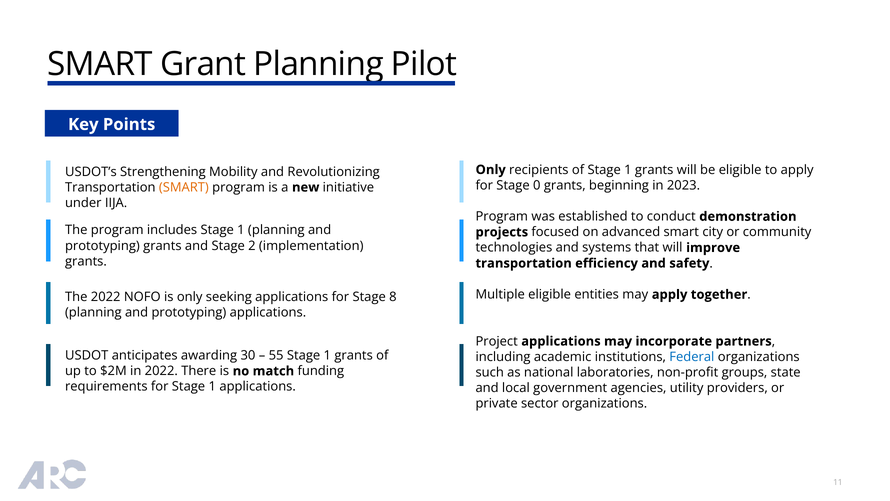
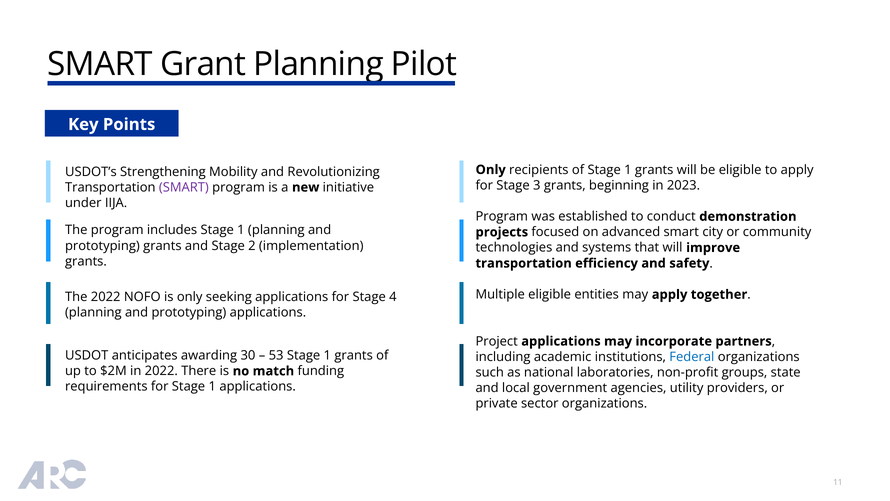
0: 0 -> 3
SMART at (184, 187) colour: orange -> purple
8: 8 -> 4
55: 55 -> 53
